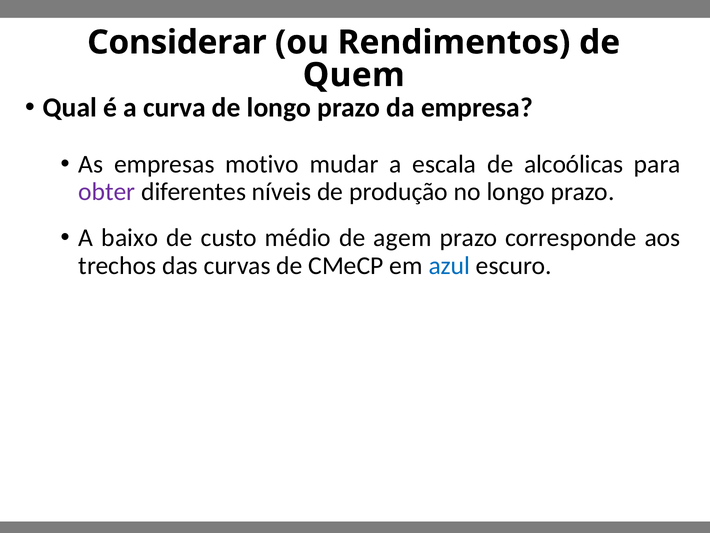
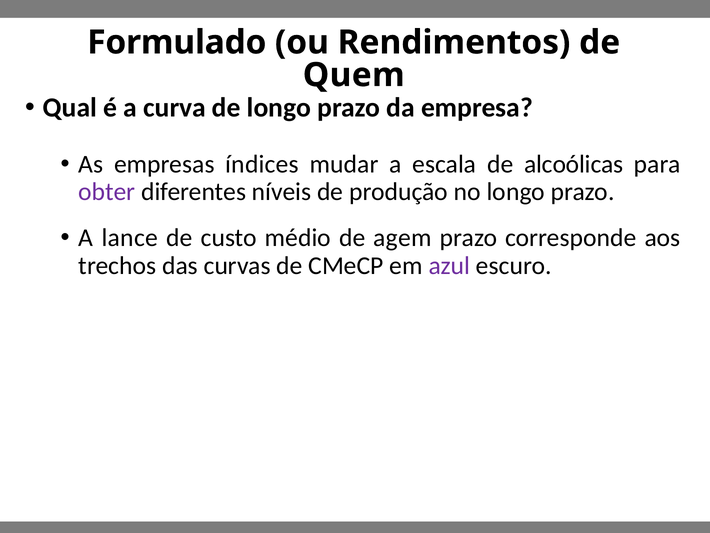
Considerar: Considerar -> Formulado
motivo: motivo -> índices
baixo: baixo -> lance
azul colour: blue -> purple
